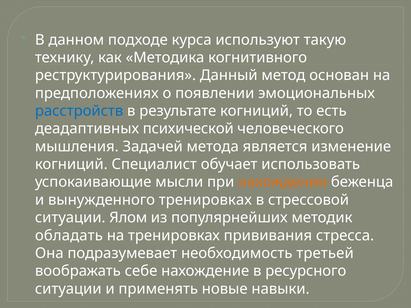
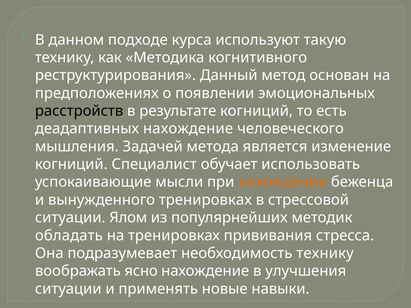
расстройств colour: blue -> black
деадаптивных психической: психической -> нахождение
необходимость третьей: третьей -> технику
себе: себе -> ясно
ресурсного: ресурсного -> улучшения
